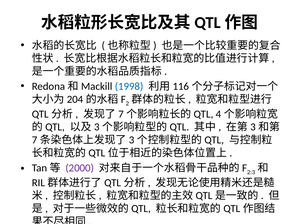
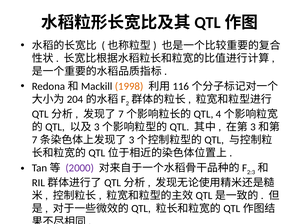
1998 colour: blue -> orange
